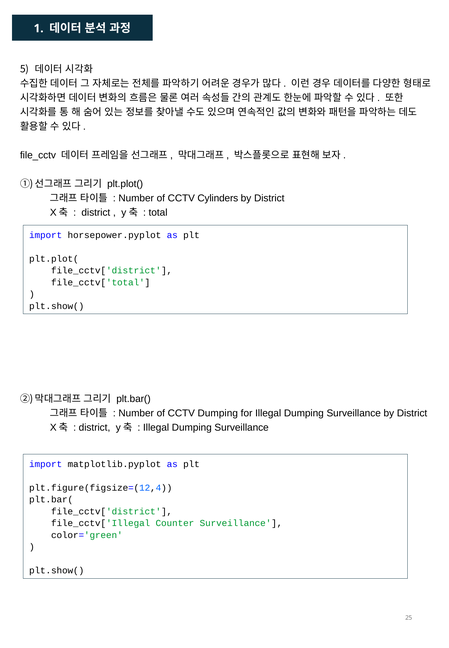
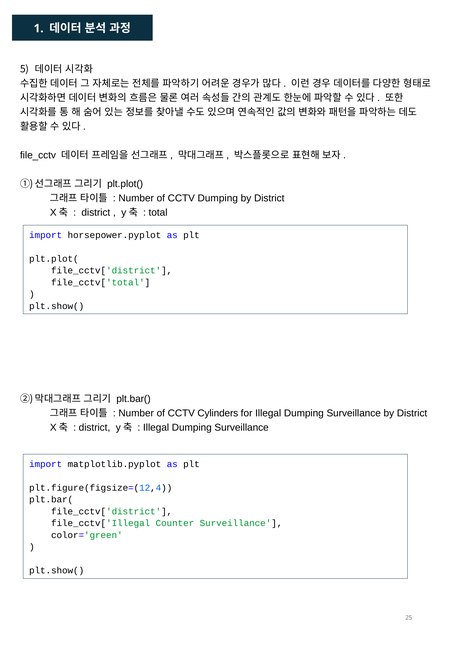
CCTV Cylinders: Cylinders -> Dumping
CCTV Dumping: Dumping -> Cylinders
